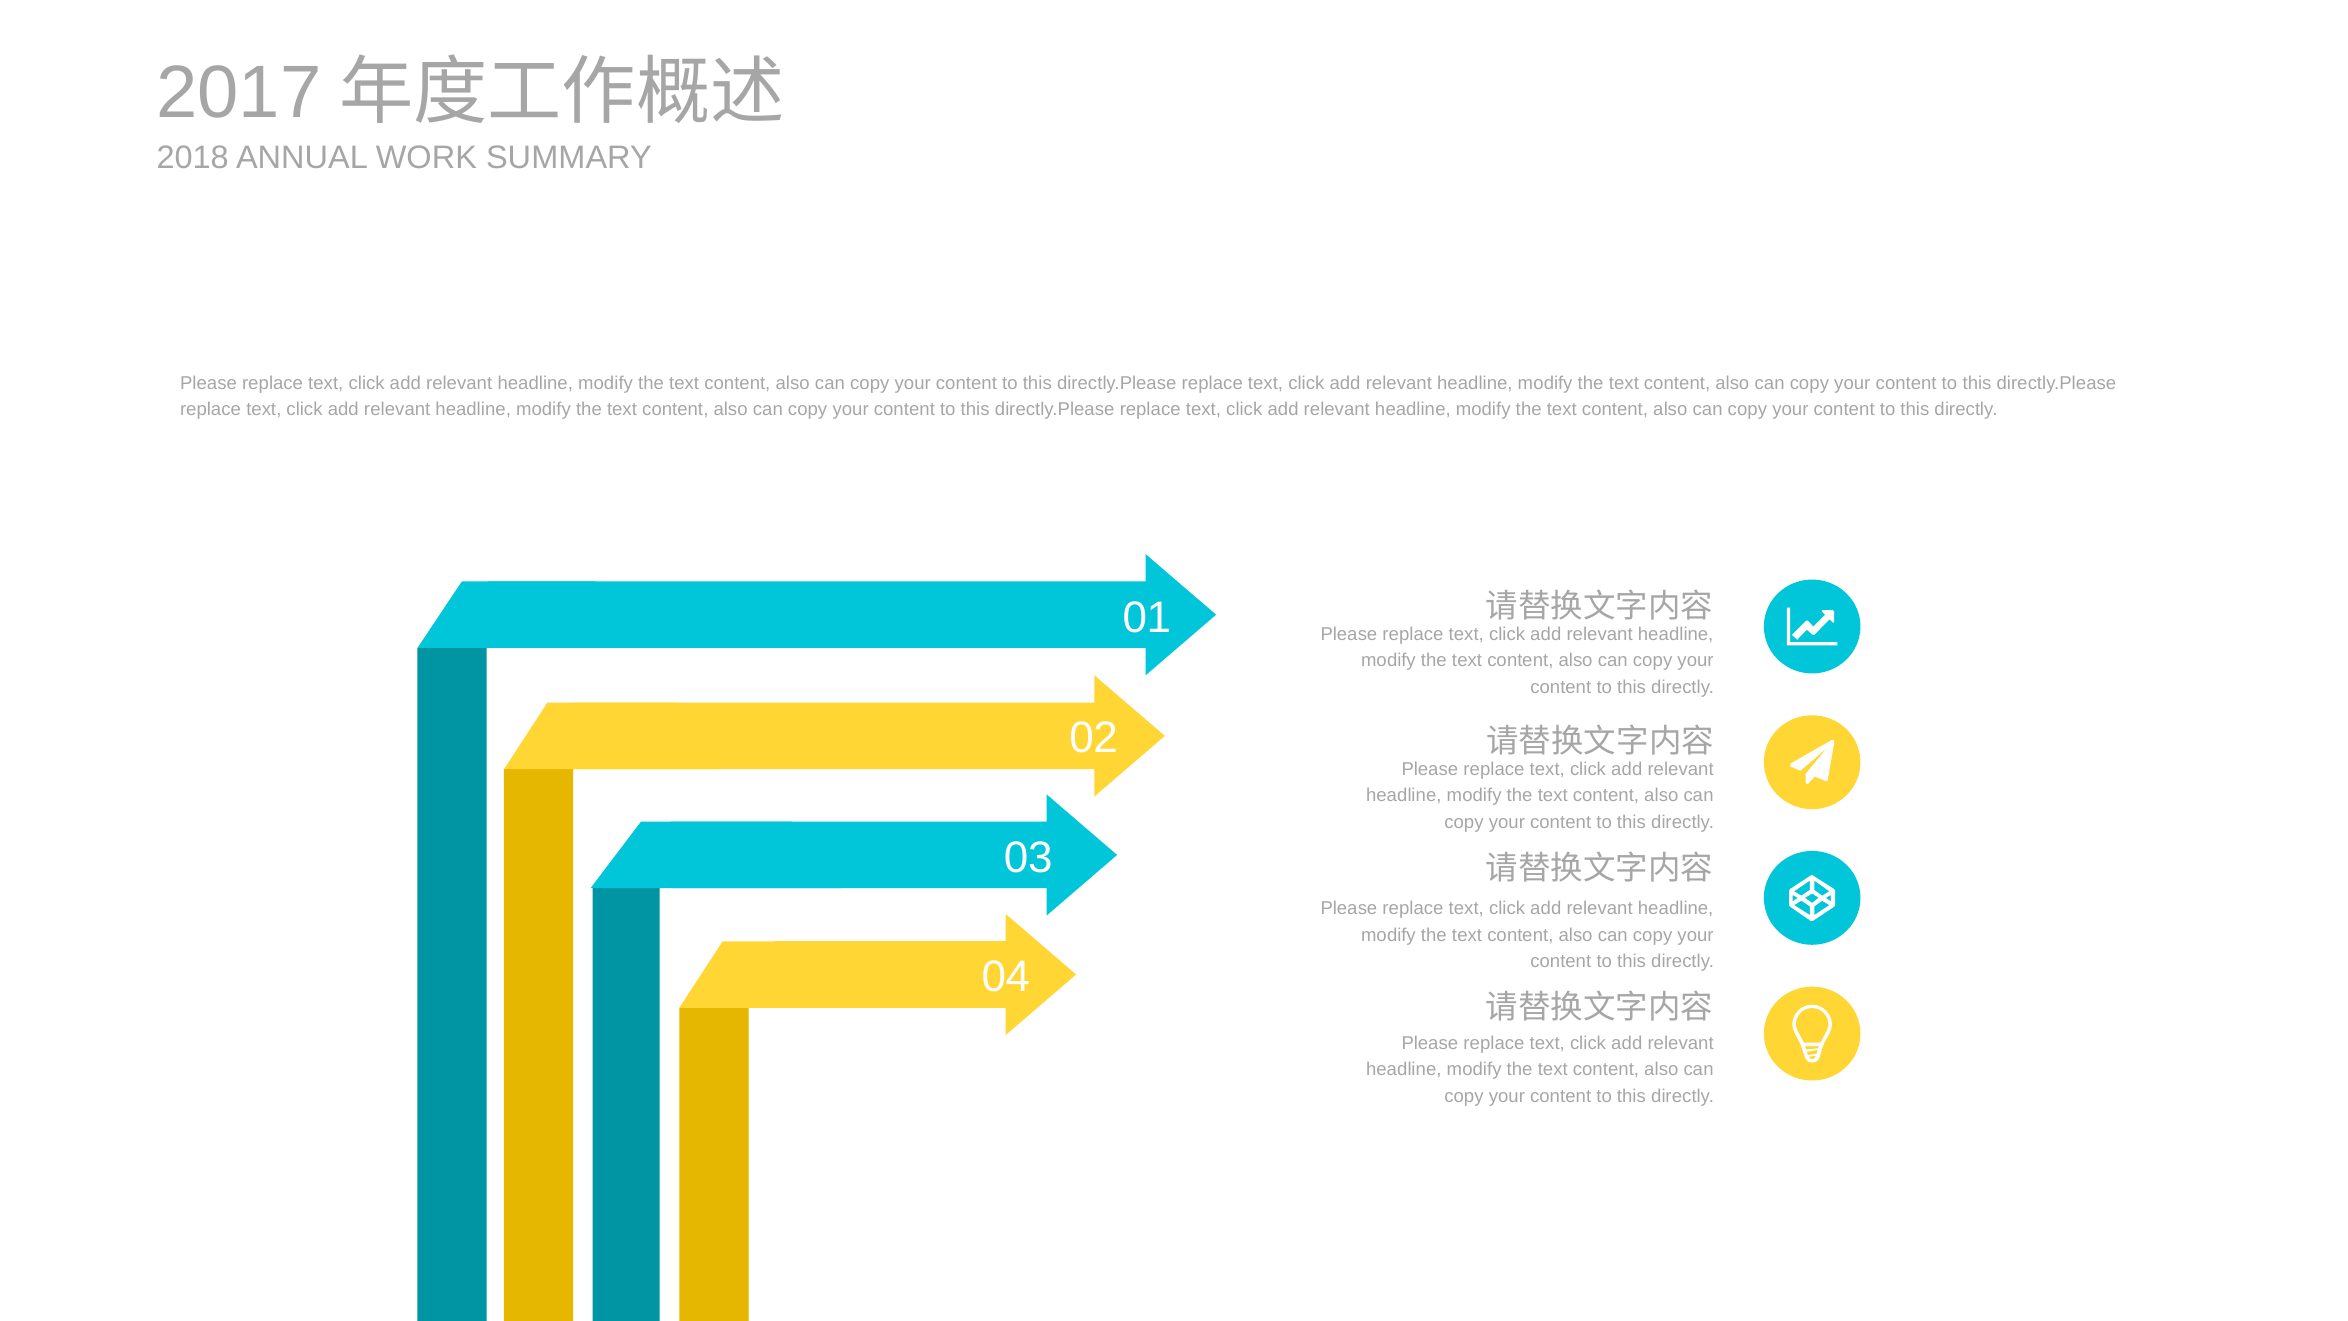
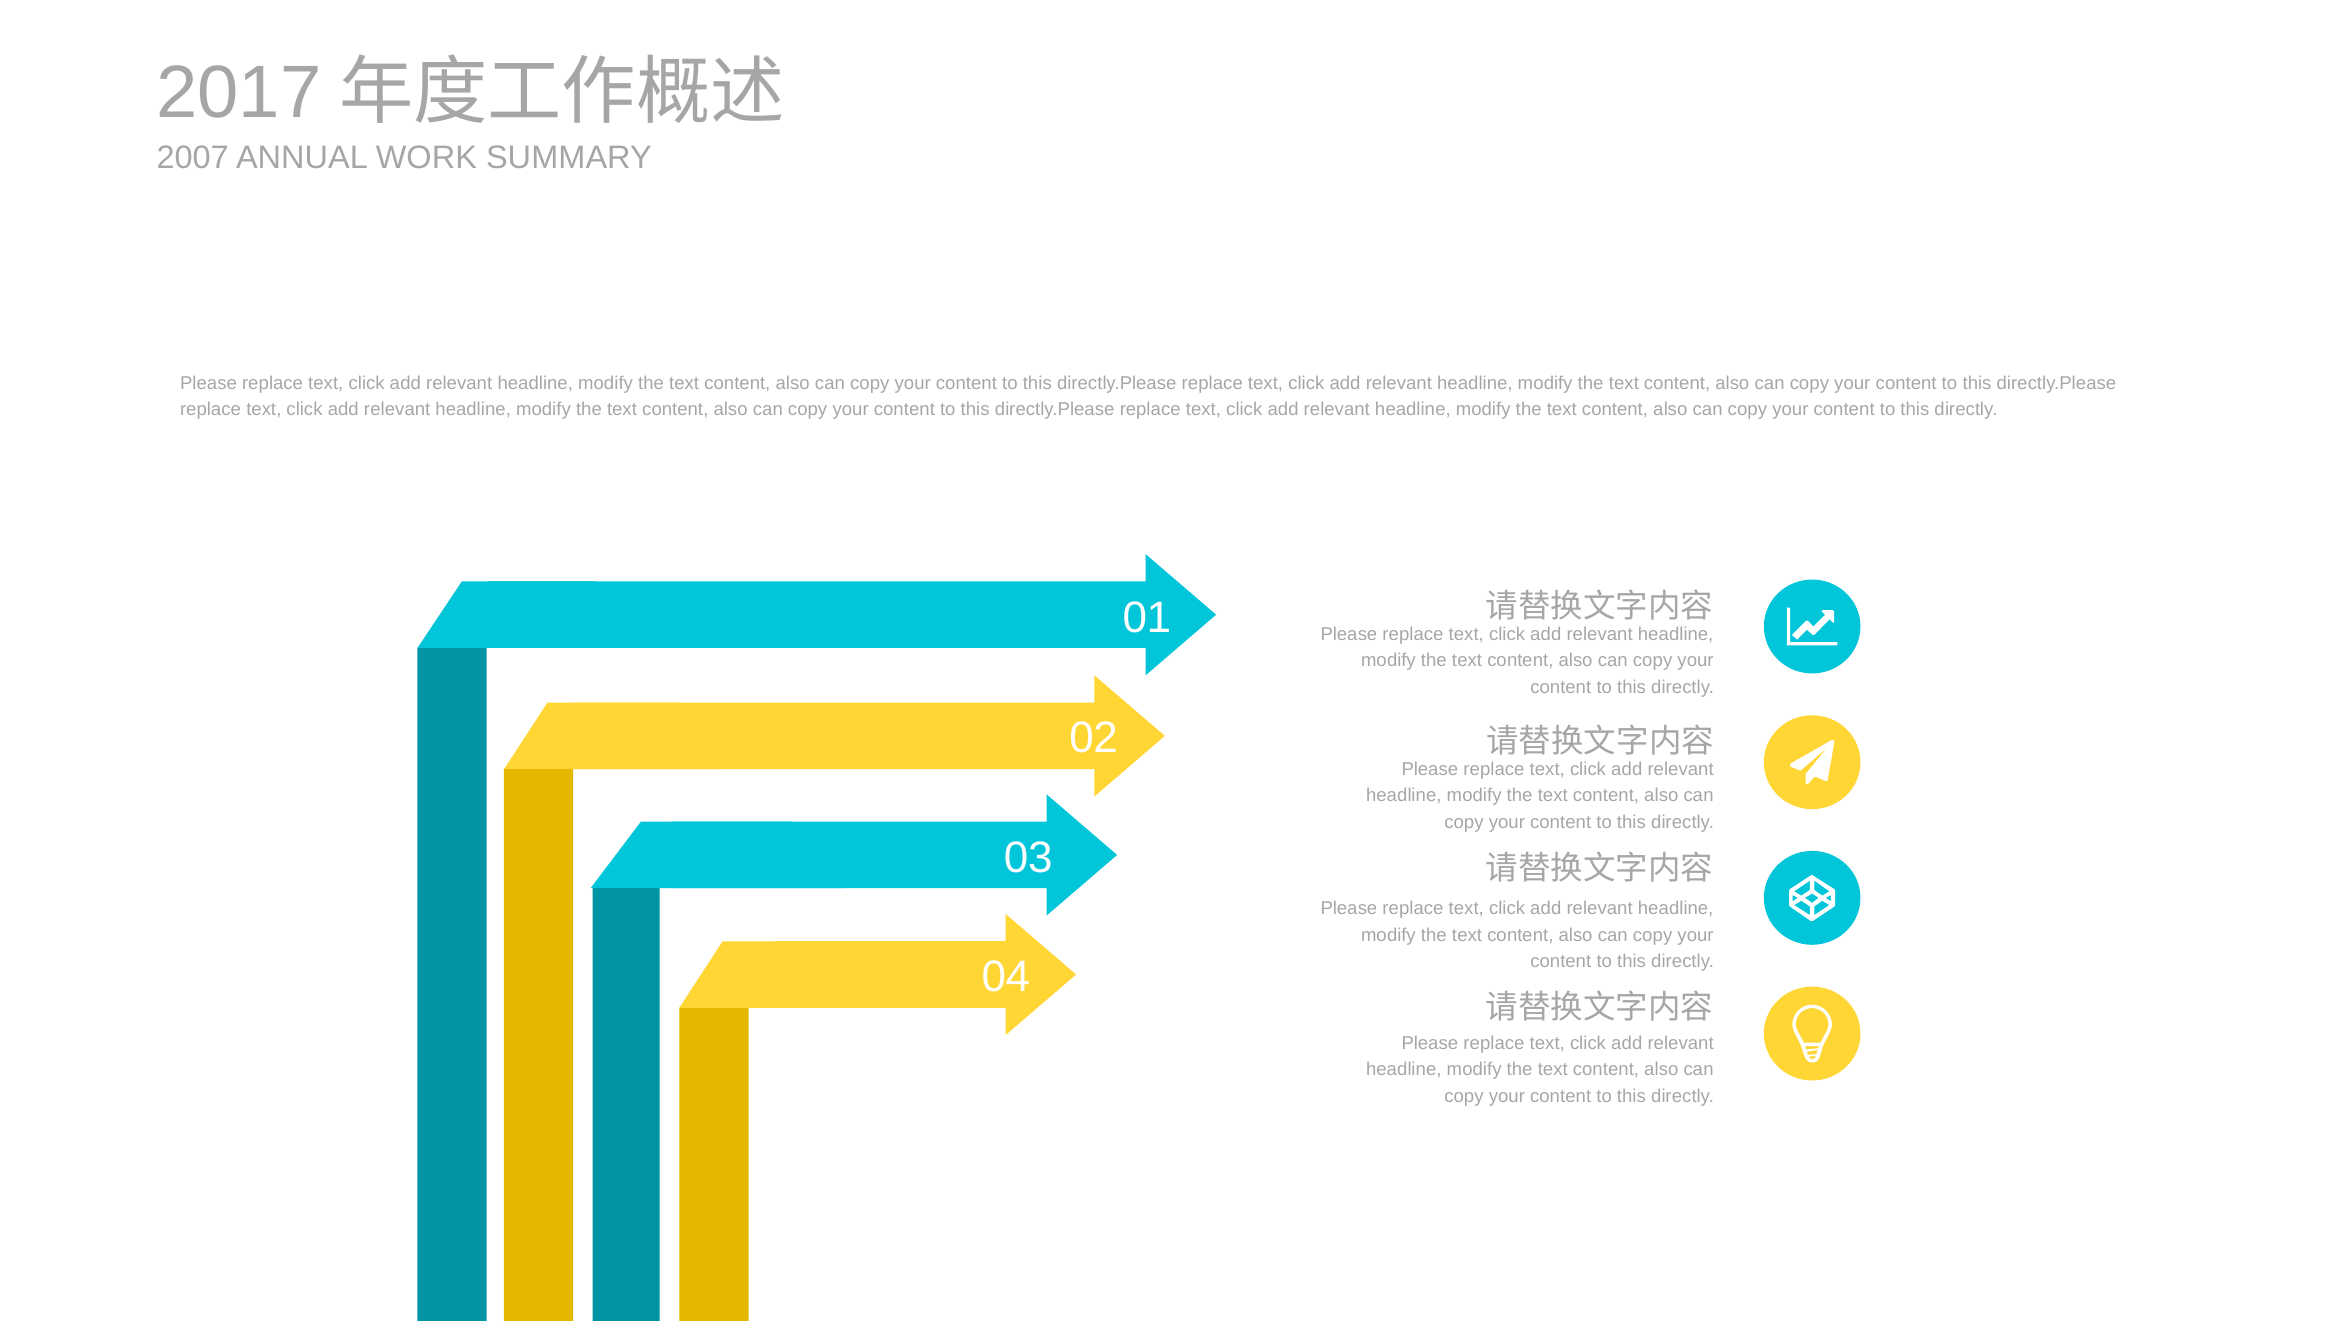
2018: 2018 -> 2007
